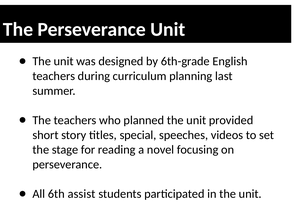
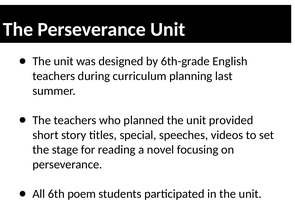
assist: assist -> poem
